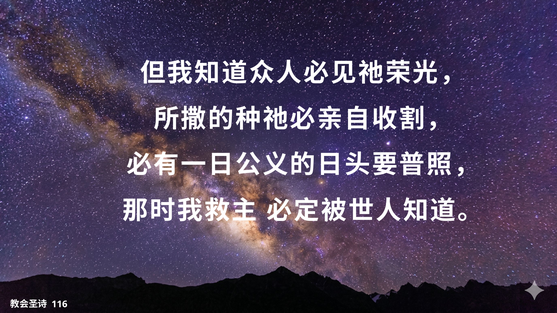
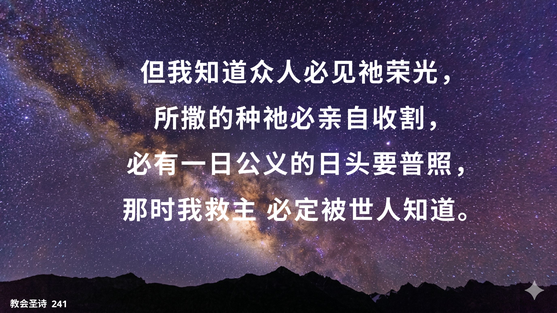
116: 116 -> 241
